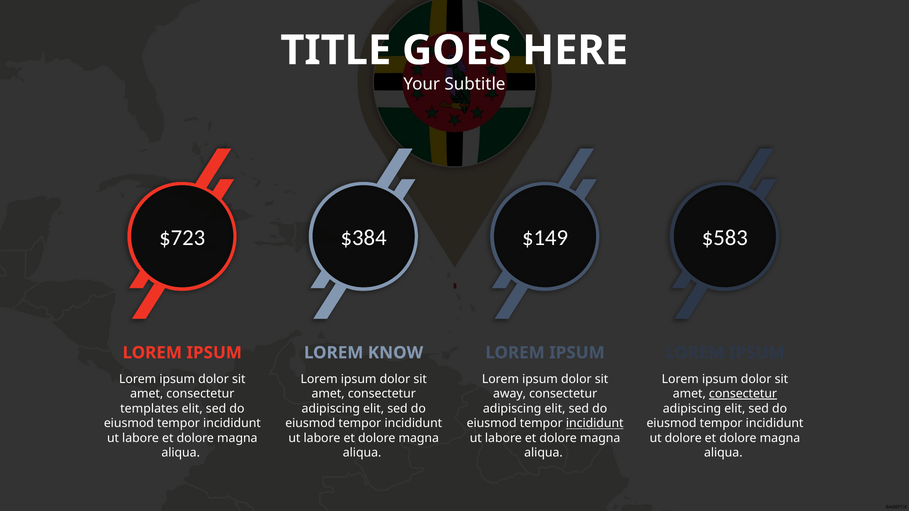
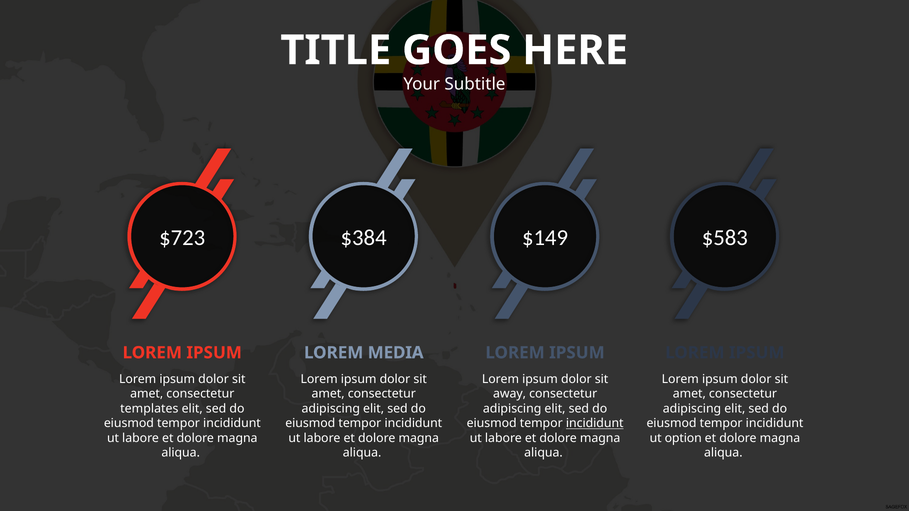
KNOW: KNOW -> MEDIA
consectetur at (743, 394) underline: present -> none
ut dolore: dolore -> option
